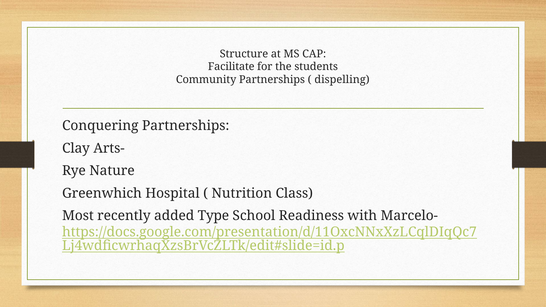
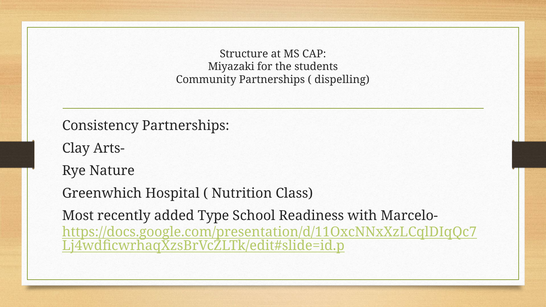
Facilitate: Facilitate -> Miyazaki
Conquering: Conquering -> Consistency
